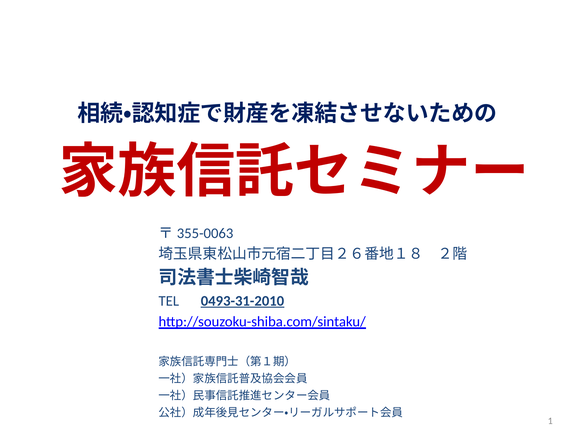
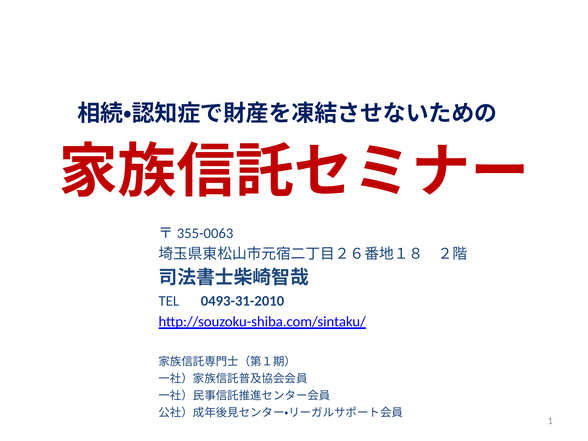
0493-31-2010 underline: present -> none
